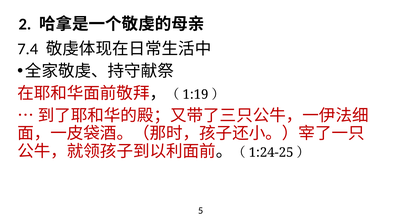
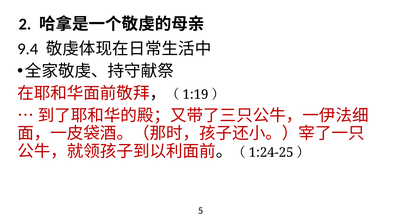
7.4: 7.4 -> 9.4
